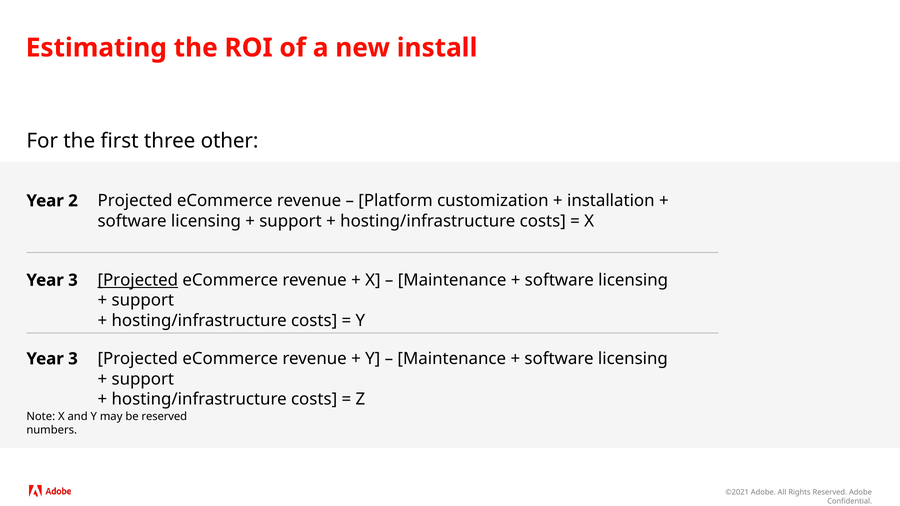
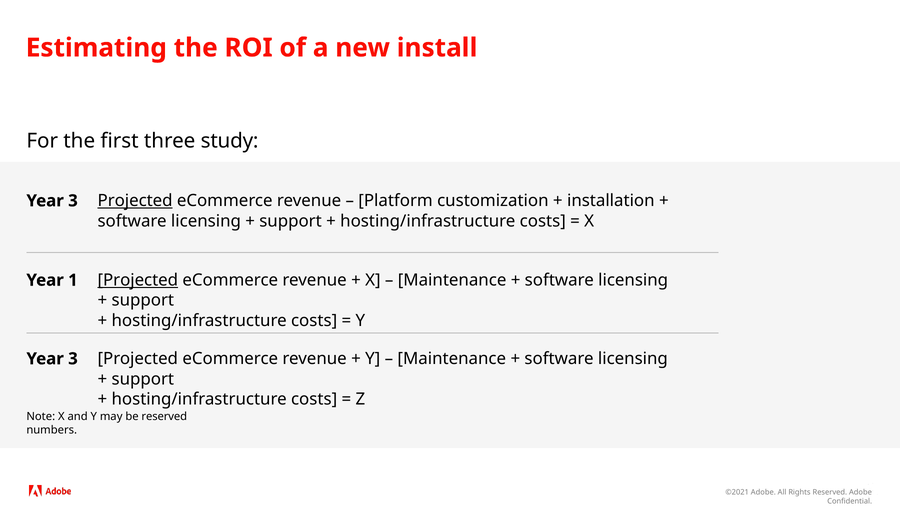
other: other -> study
Projected at (135, 201) underline: none -> present
2 at (73, 201): 2 -> 3
3 at (73, 280): 3 -> 1
